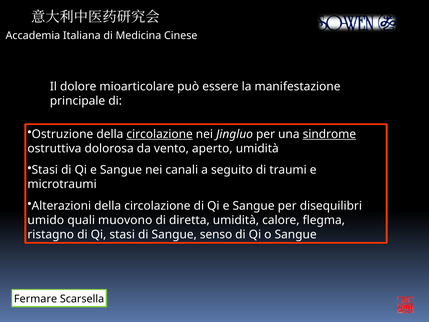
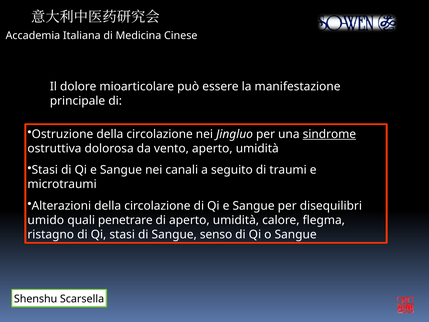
circolazione at (160, 134) underline: present -> none
muovono: muovono -> penetrare
di diretta: diretta -> aperto
Fermare: Fermare -> Shenshu
